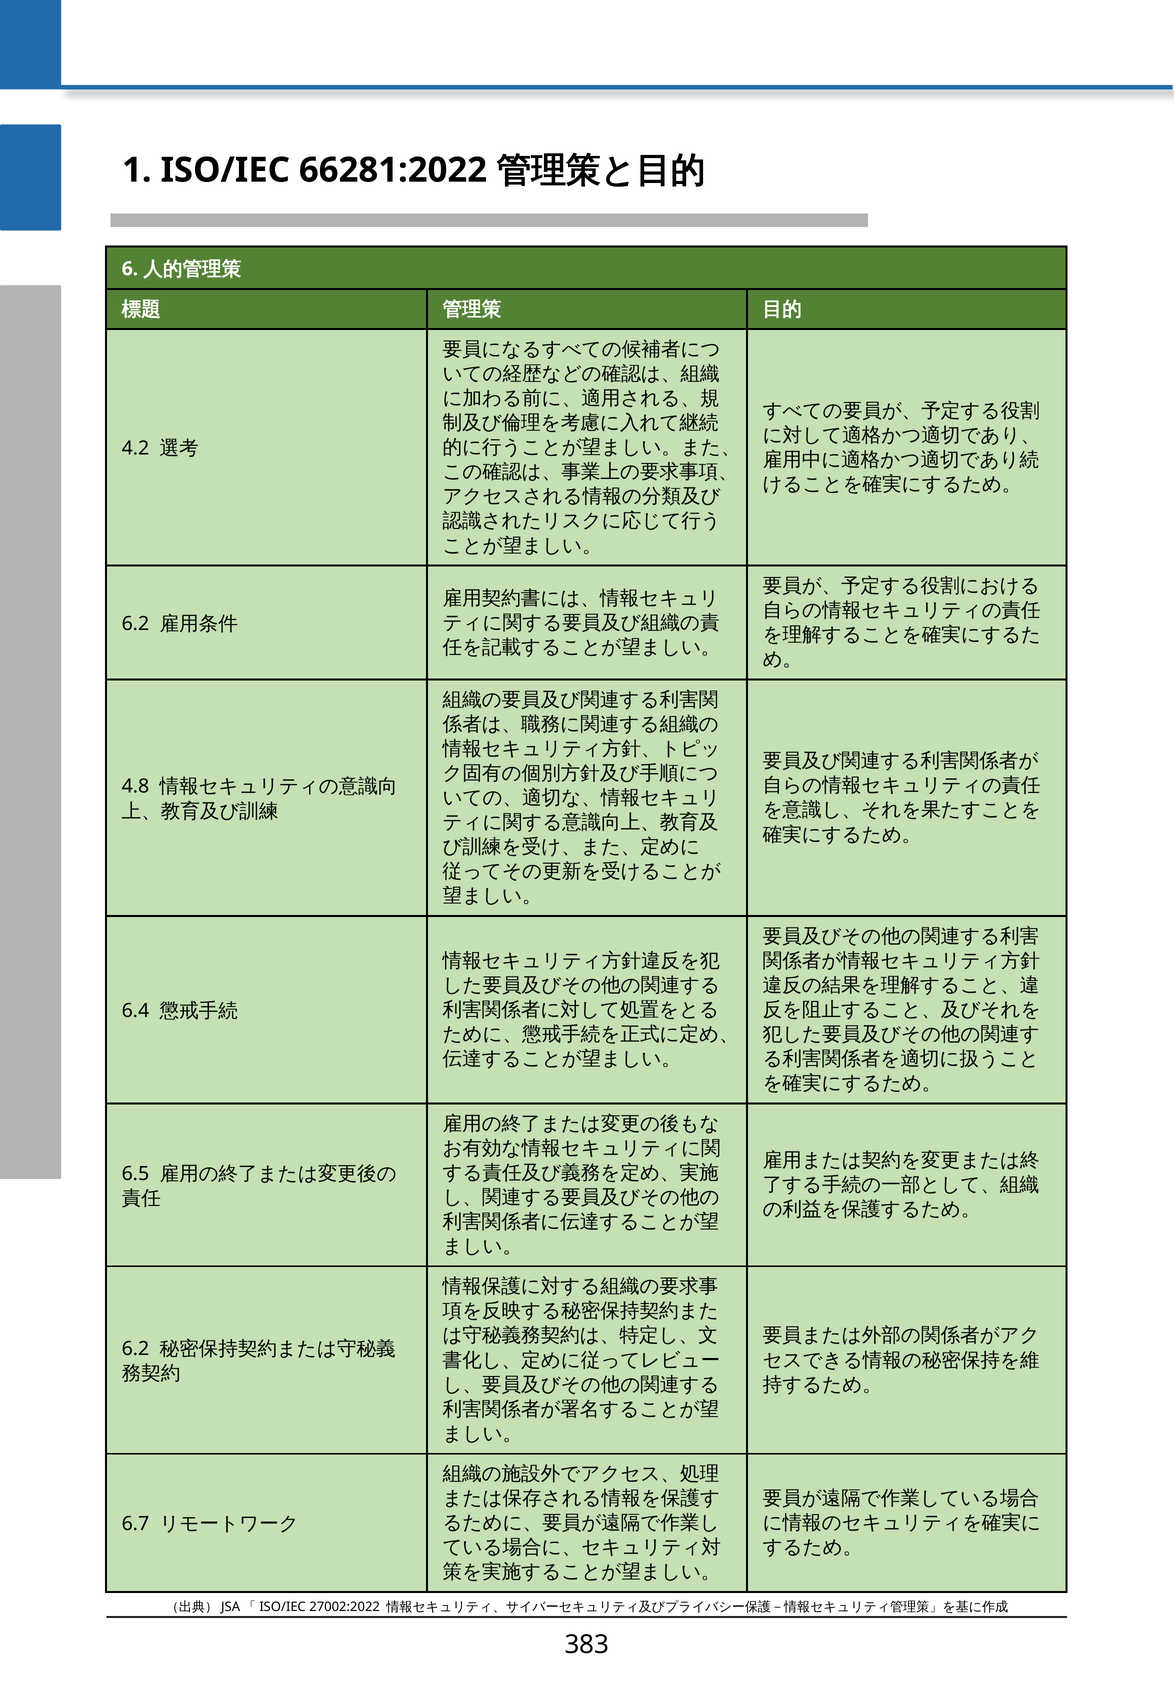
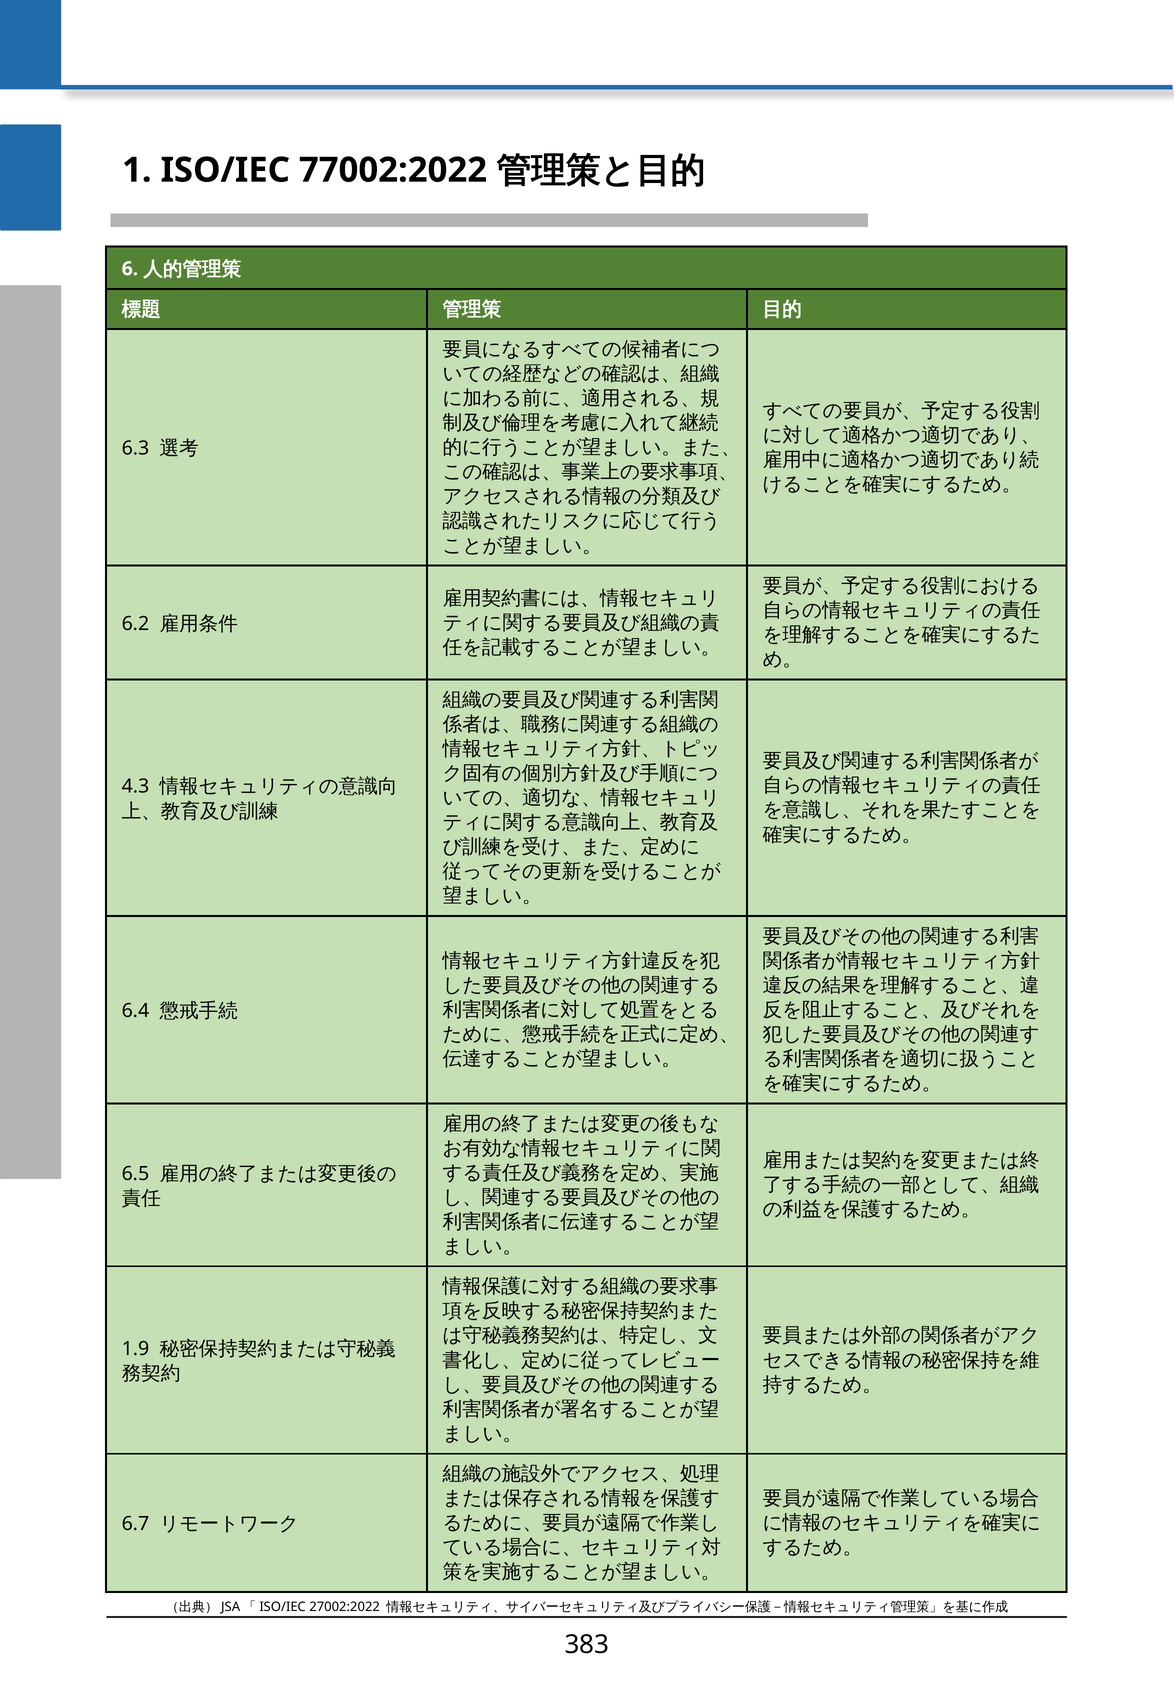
66281:2022: 66281:2022 -> 77002:2022
4.2: 4.2 -> 6.3
4.8: 4.8 -> 4.3
6.2 at (135, 1349): 6.2 -> 1.9
